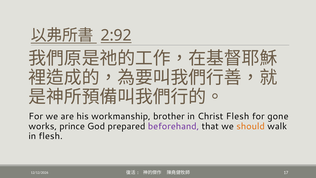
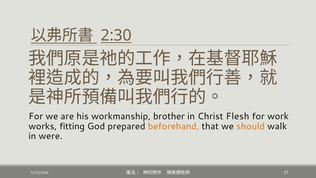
2:92: 2:92 -> 2:30
gone: gone -> work
prince: prince -> fitting
beforehand colour: purple -> orange
in flesh: flesh -> were
